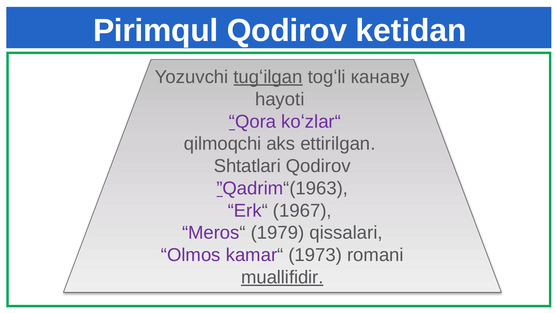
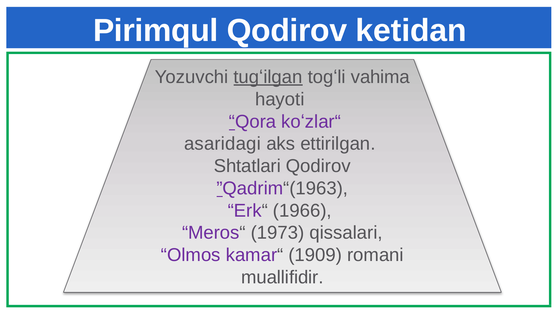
канаву: канаву -> vahima
qilmoqchi: qilmoqchi -> asaridagi
1967: 1967 -> 1966
1979: 1979 -> 1973
1973: 1973 -> 1909
muallifidir underline: present -> none
